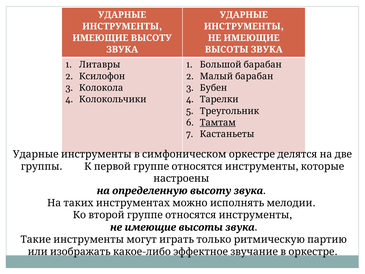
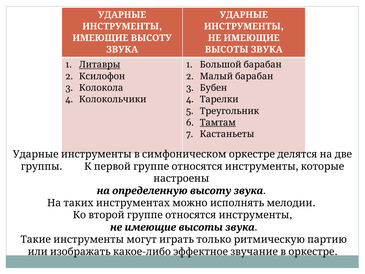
Литавры underline: none -> present
